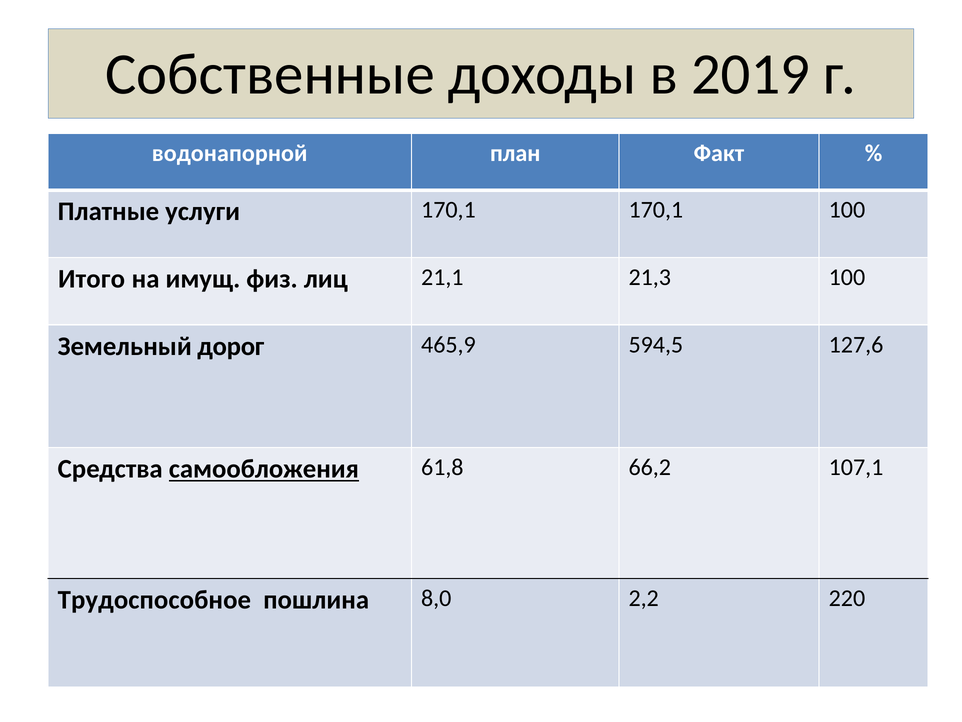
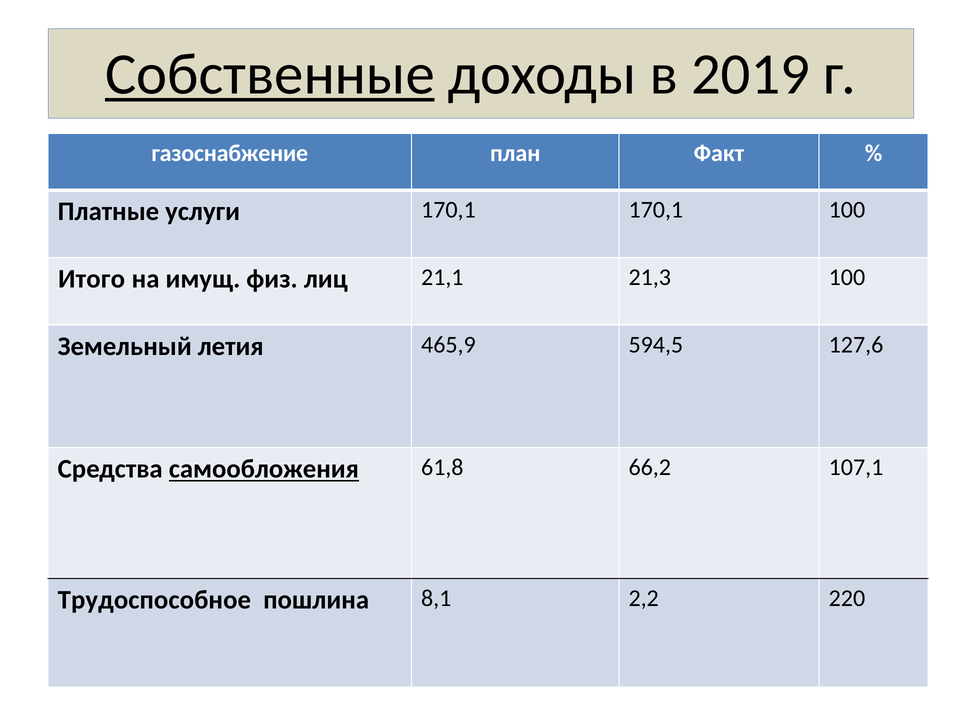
Собственные underline: none -> present
водонапорной: водонапорной -> газоснабжение
дорог: дорог -> летия
8,0: 8,0 -> 8,1
